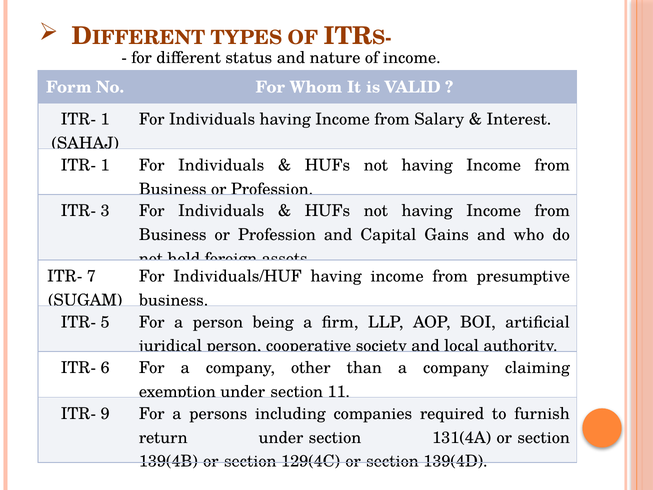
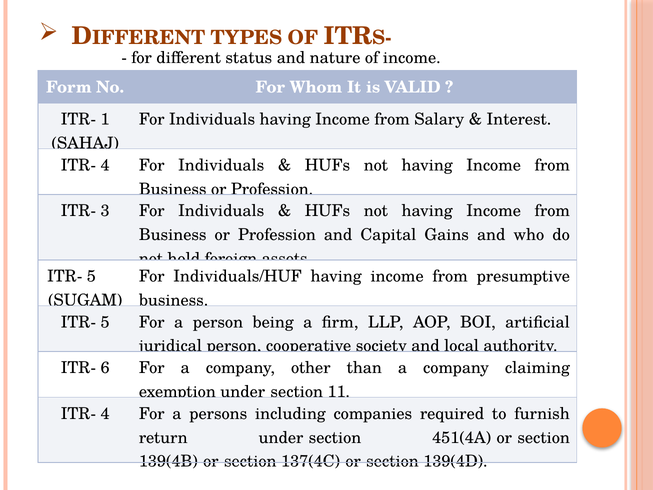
1 at (105, 165): 1 -> 4
7 at (91, 276): 7 -> 5
9 at (105, 413): 9 -> 4
131(4A: 131(4A -> 451(4A
129(4C: 129(4C -> 137(4C
